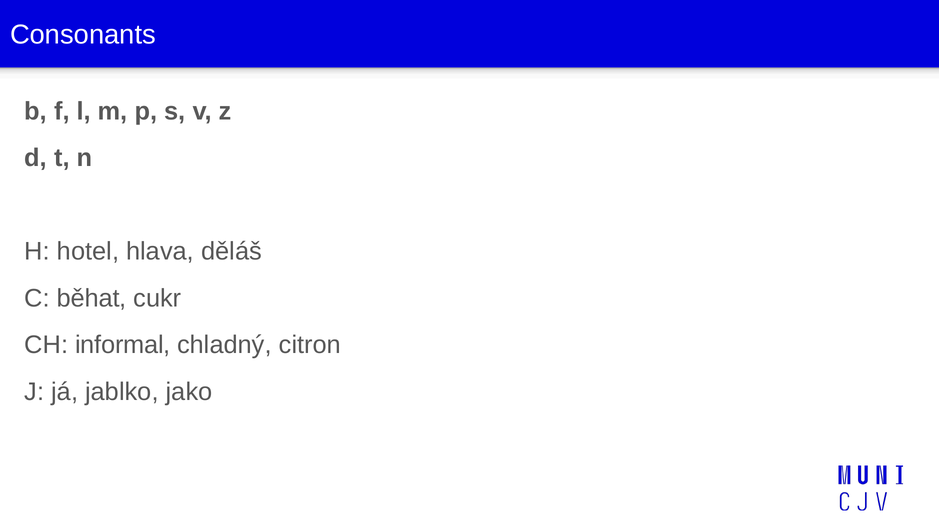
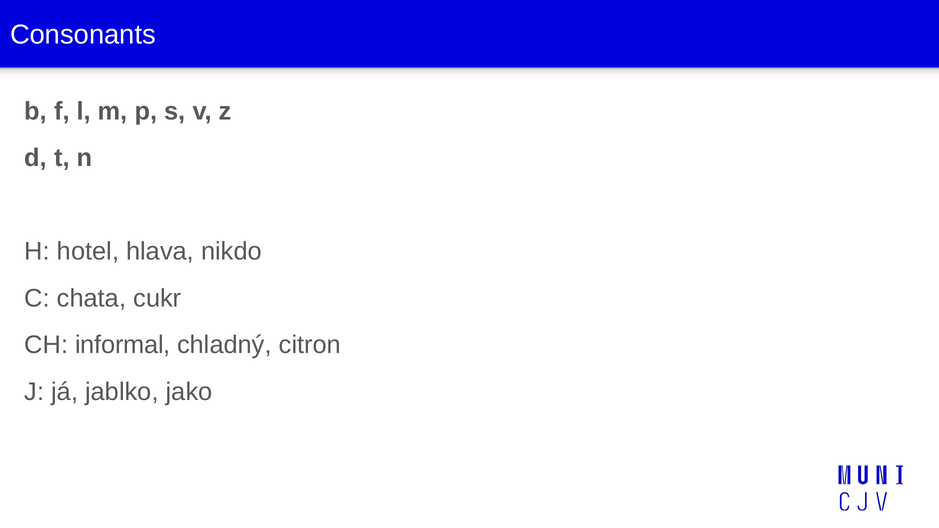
děláš: děláš -> nikdo
běhat: běhat -> chata
